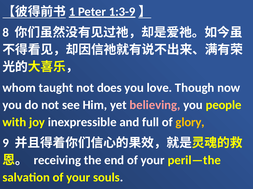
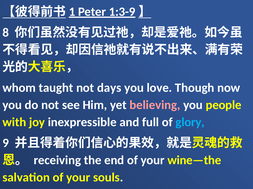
does: does -> days
glory colour: yellow -> light blue
peril—the: peril—the -> wine—the
